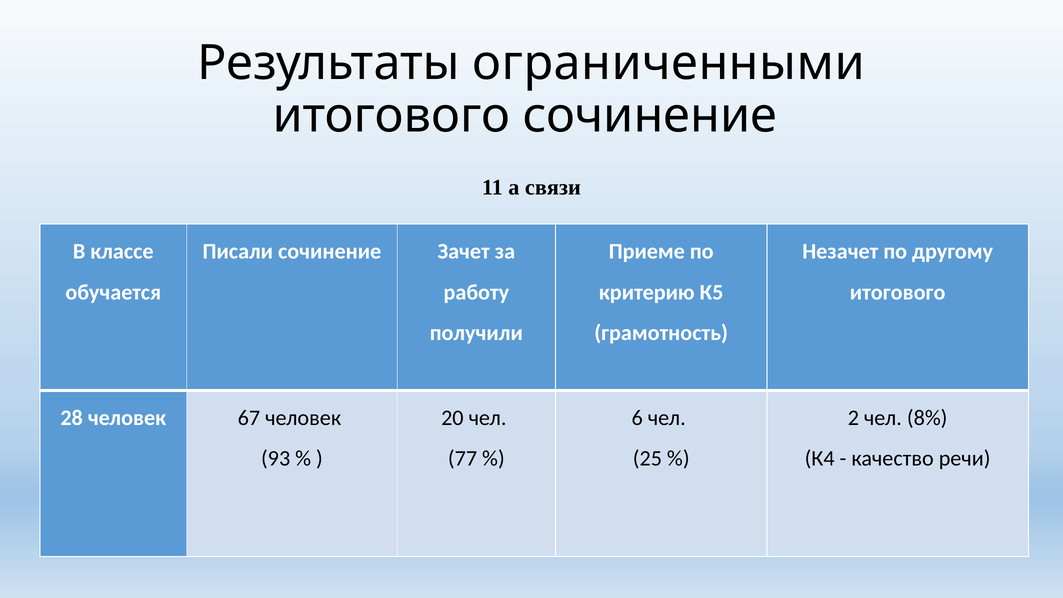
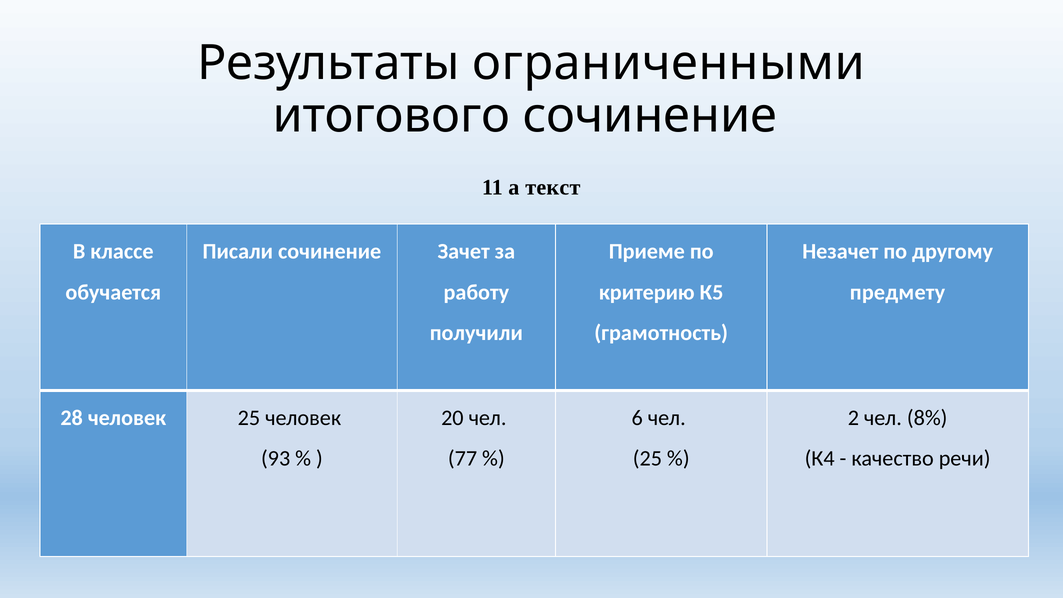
связи: связи -> текст
итогового at (898, 292): итогового -> предмету
человек 67: 67 -> 25
